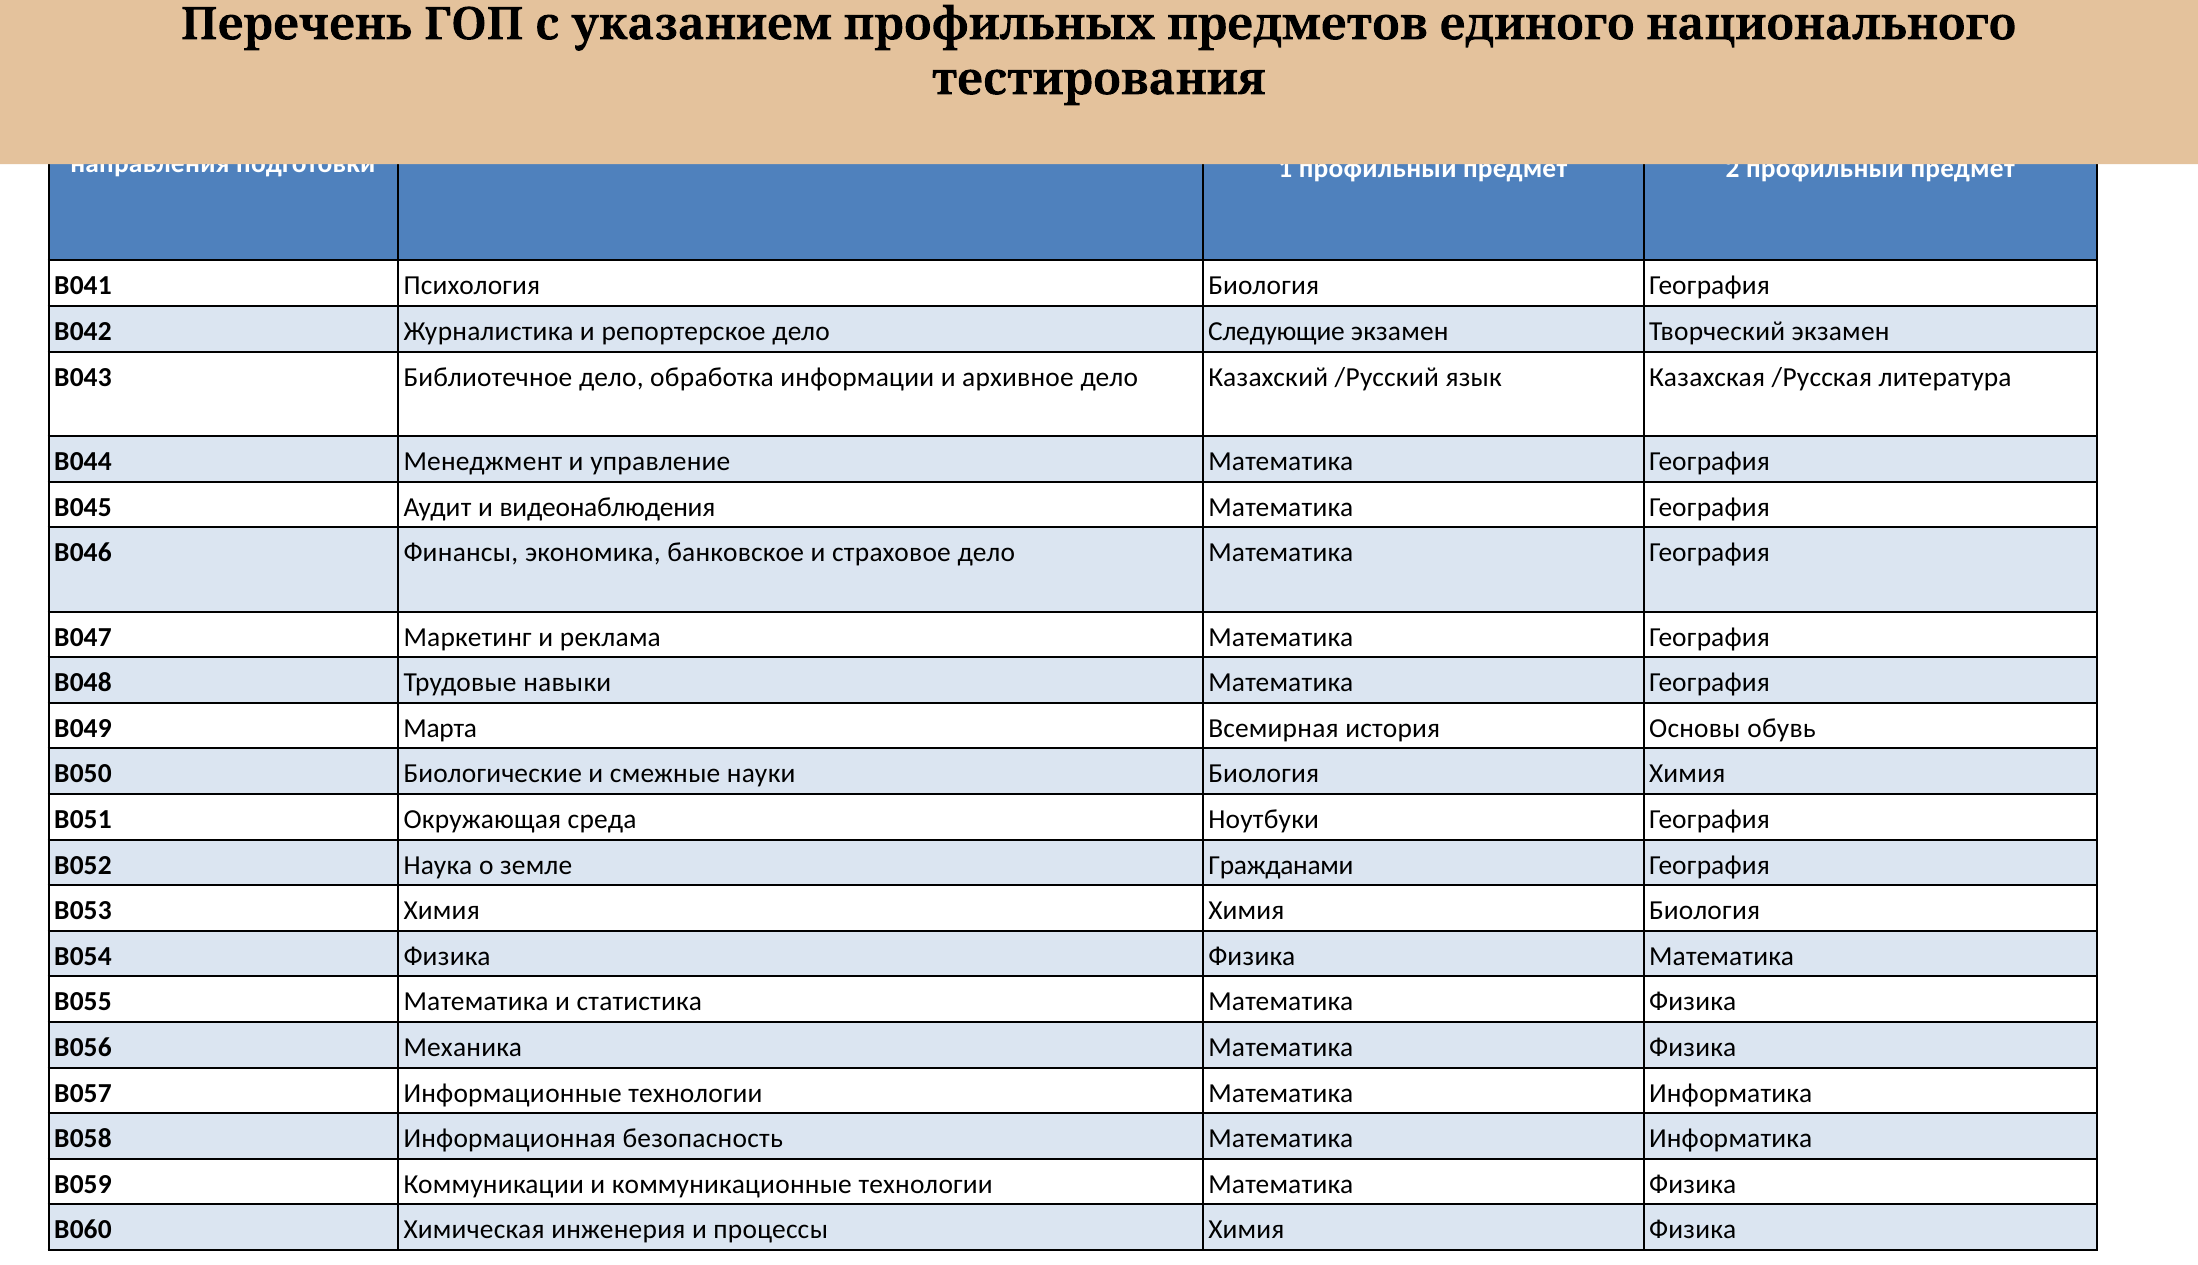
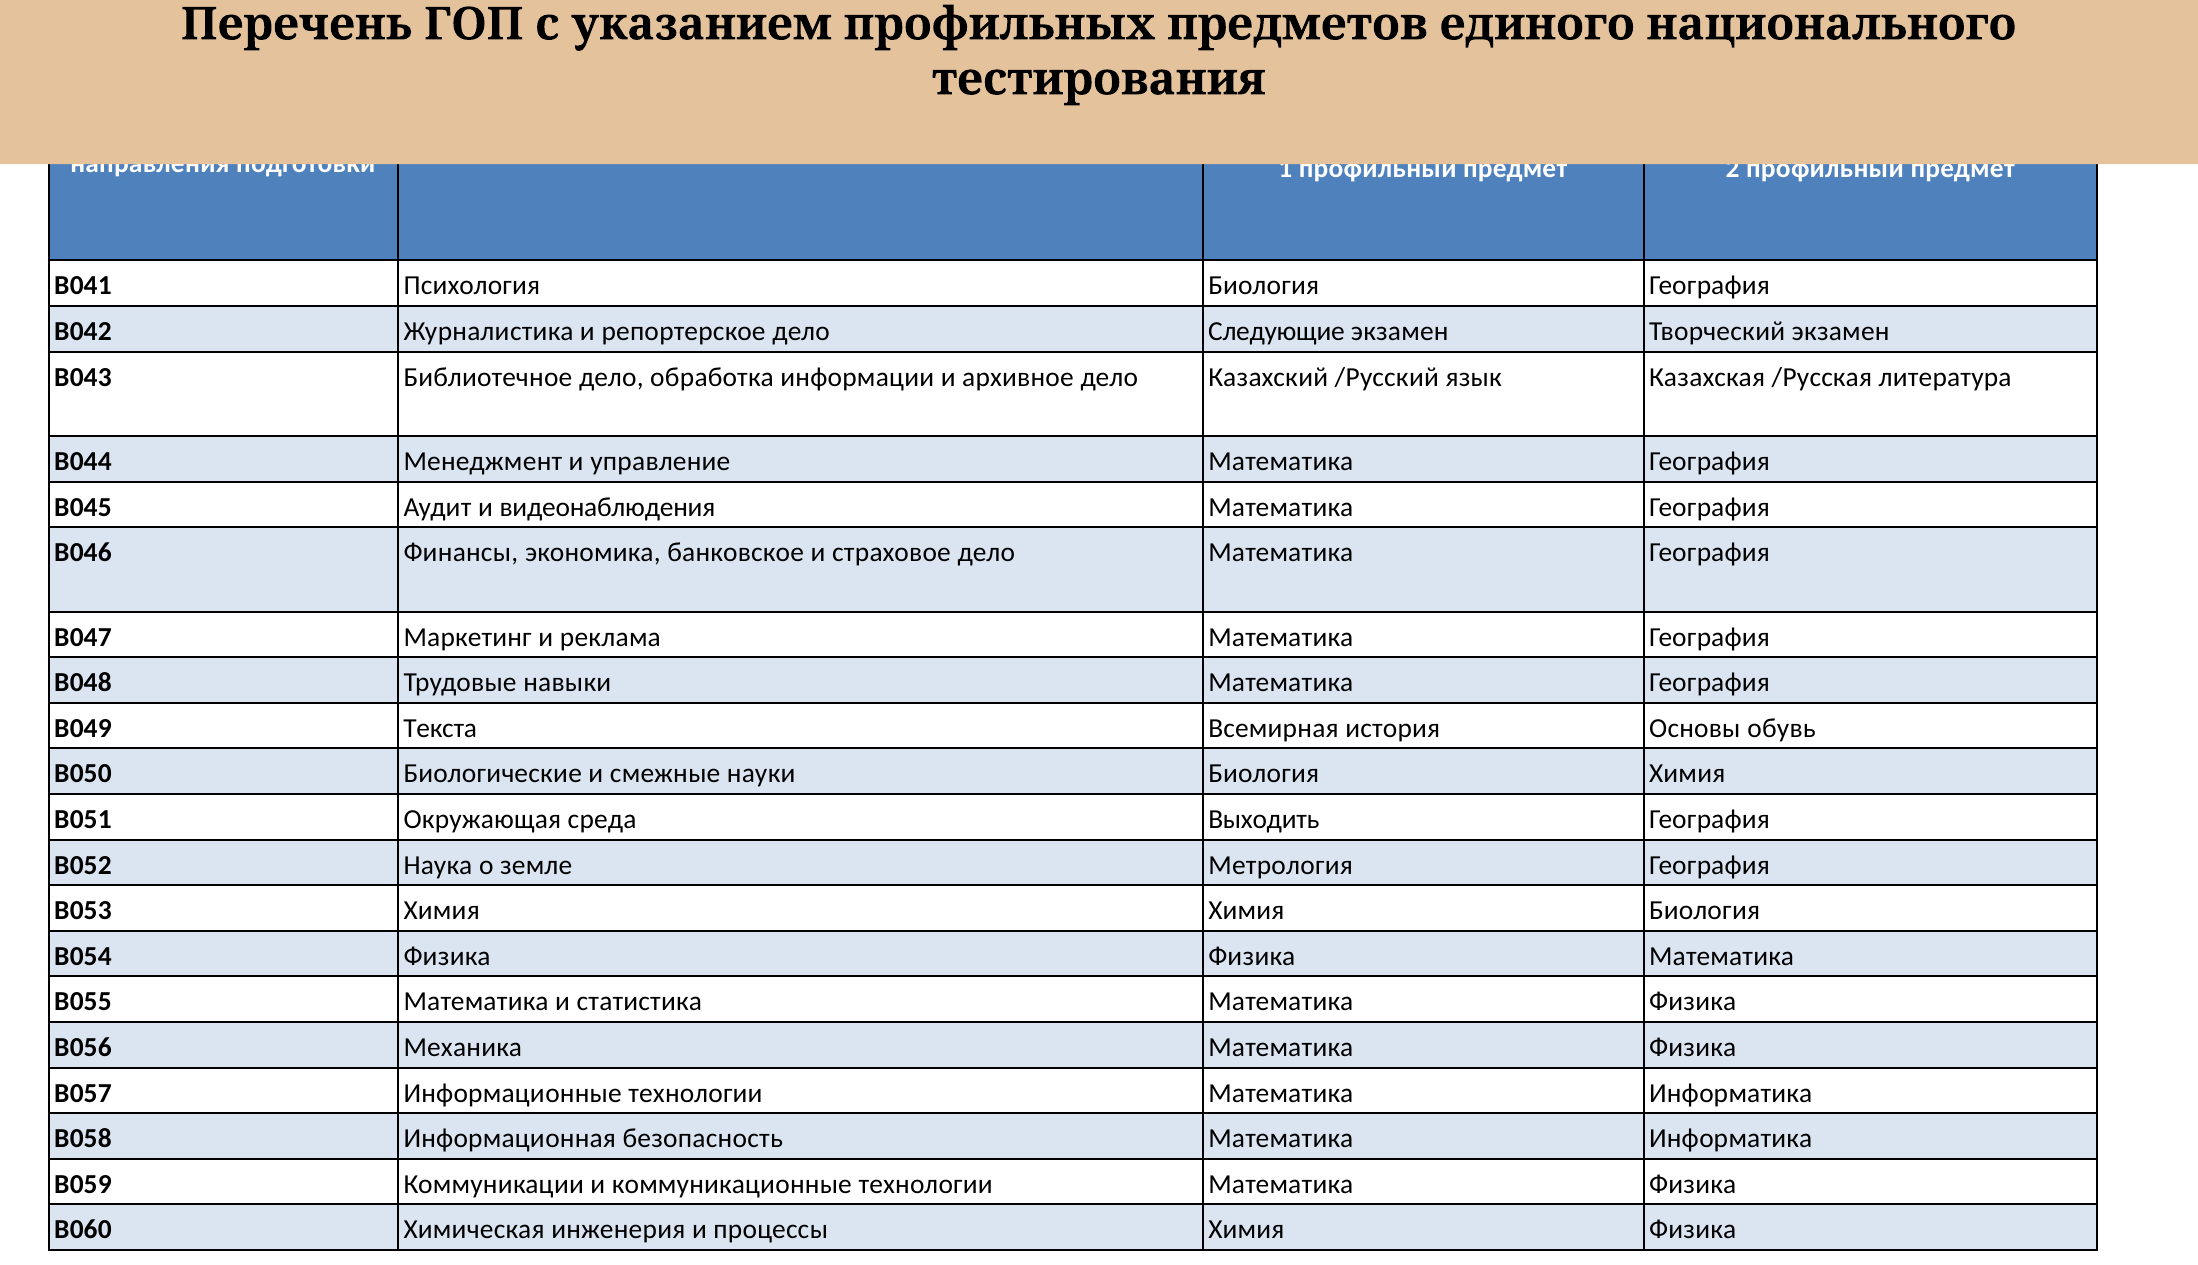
Марта: Марта -> Текста
Ноутбуки: Ноутбуки -> Выходить
Гражданами: Гражданами -> Метрология
